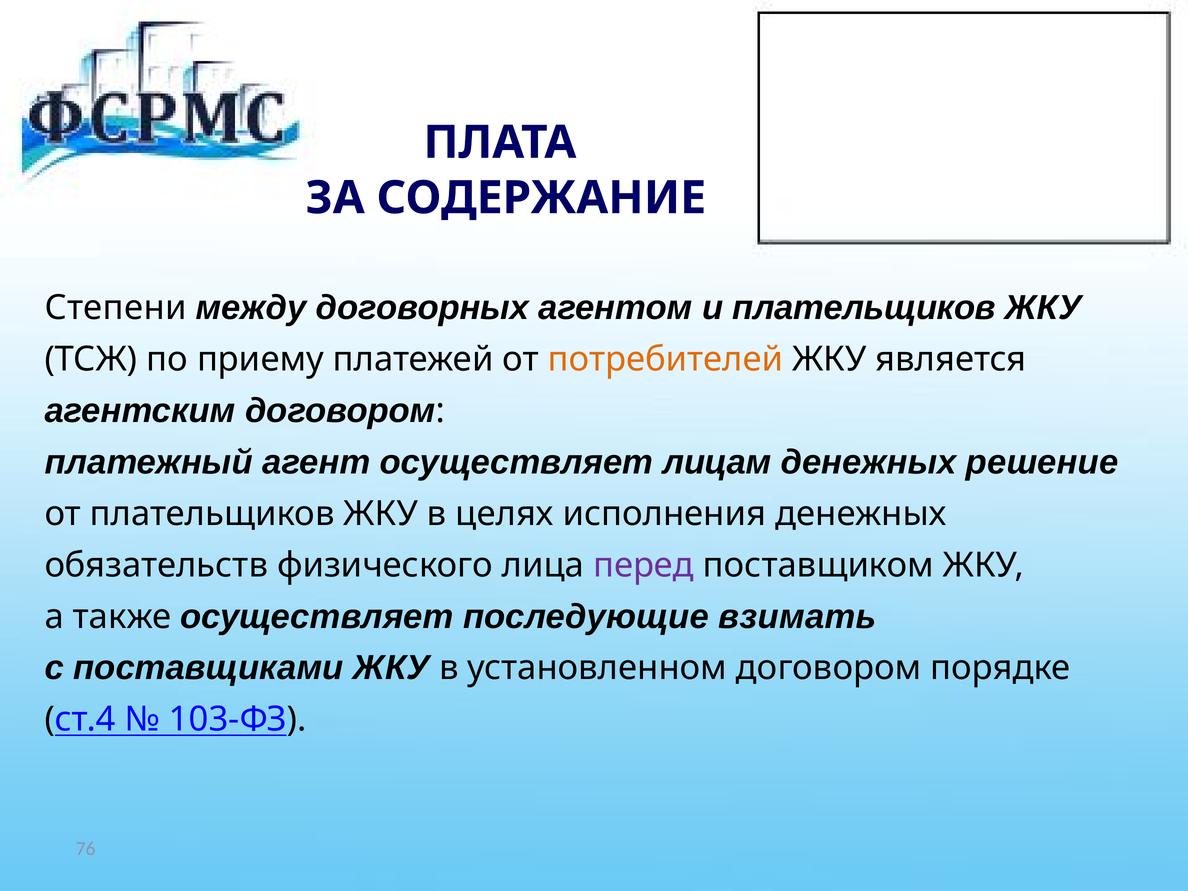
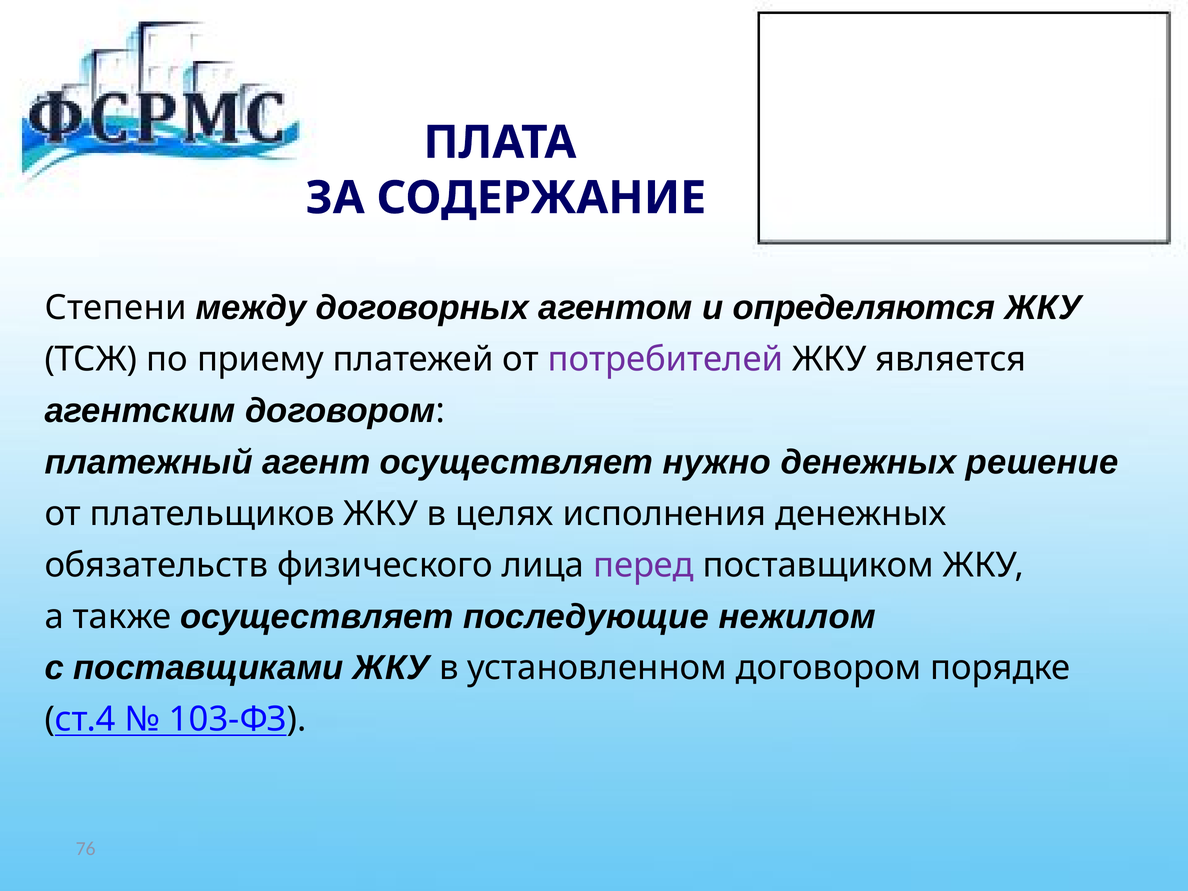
и плательщиков: плательщиков -> определяются
потребителей colour: orange -> purple
лицам: лицам -> нужно
взимать: взимать -> нежилом
